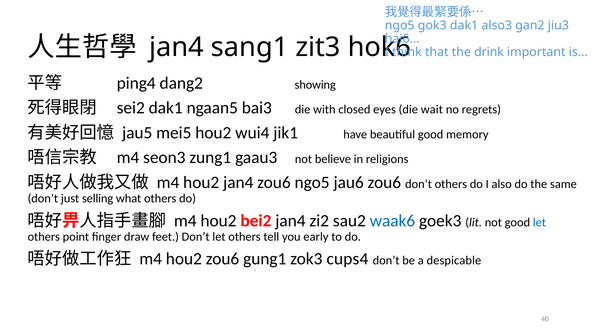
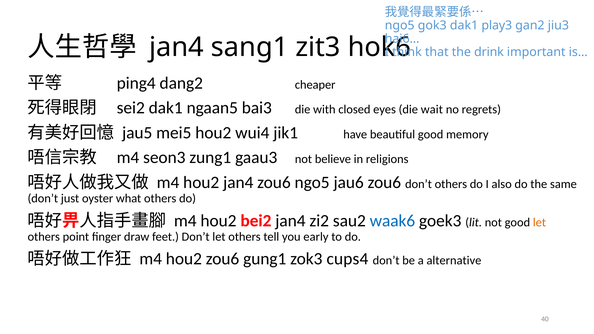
also3: also3 -> play3
showing: showing -> cheaper
selling: selling -> oyster
let at (539, 222) colour: blue -> orange
despicable: despicable -> alternative
